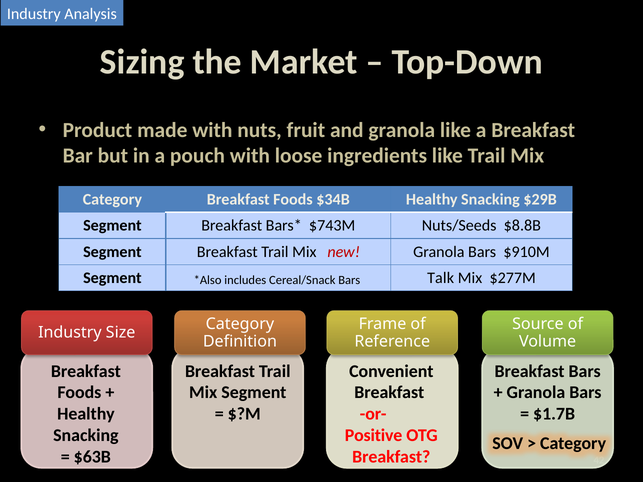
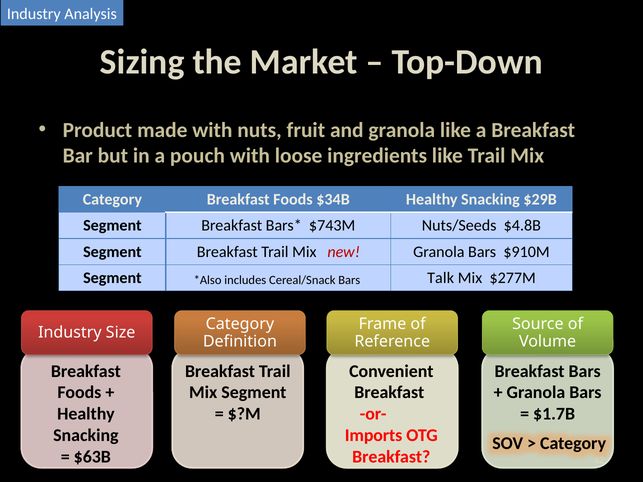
$8.8B: $8.8B -> $4.8B
Positive: Positive -> Imports
